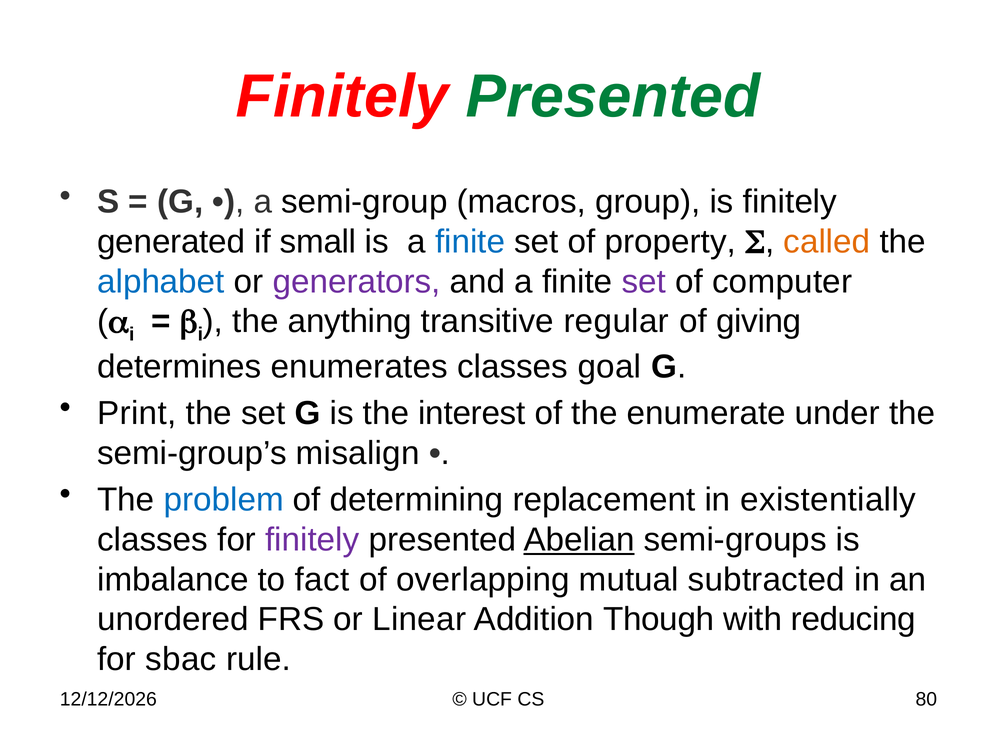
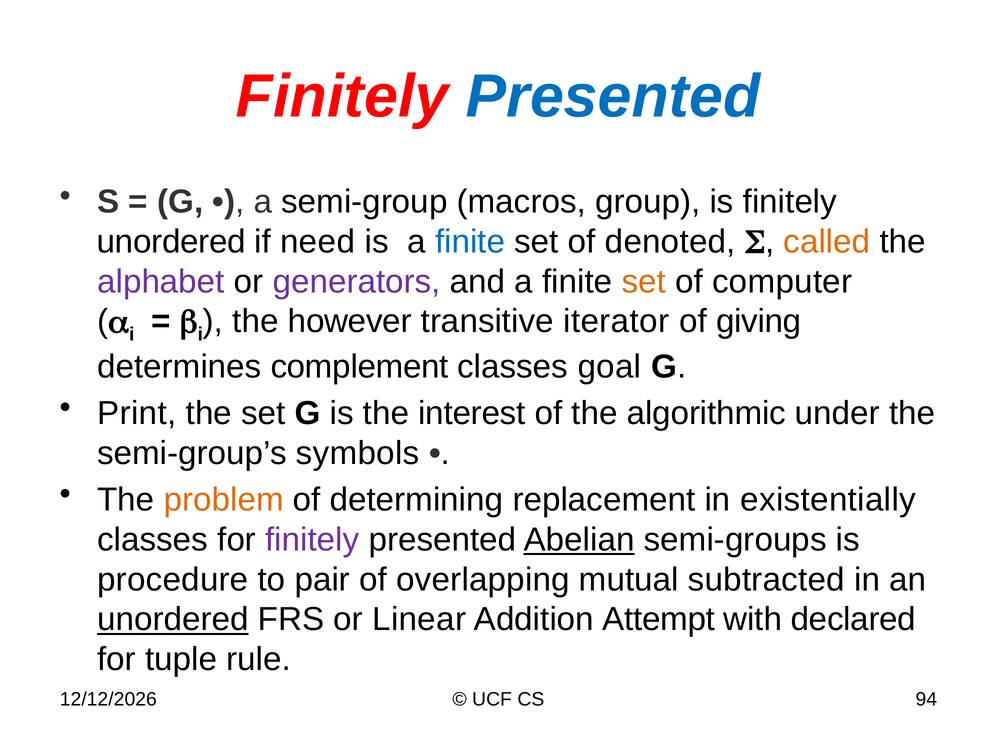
Presented at (613, 97) colour: green -> blue
generated at (171, 242): generated -> unordered
small: small -> need
property: property -> denoted
alphabet colour: blue -> purple
set at (644, 281) colour: purple -> orange
anything: anything -> however
regular: regular -> iterator
enumerates: enumerates -> complement
enumerate: enumerate -> algorithmic
misalign: misalign -> symbols
problem colour: blue -> orange
imbalance: imbalance -> procedure
fact: fact -> pair
unordered at (173, 619) underline: none -> present
Though: Though -> Attempt
reducing: reducing -> declared
sbac: sbac -> tuple
80: 80 -> 94
